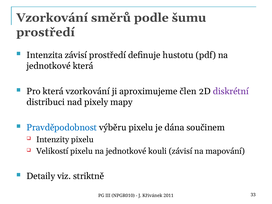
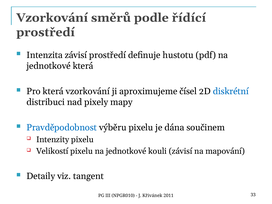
šumu: šumu -> řídící
člen: člen -> čísel
diskrétní colour: purple -> blue
striktně: striktně -> tangent
